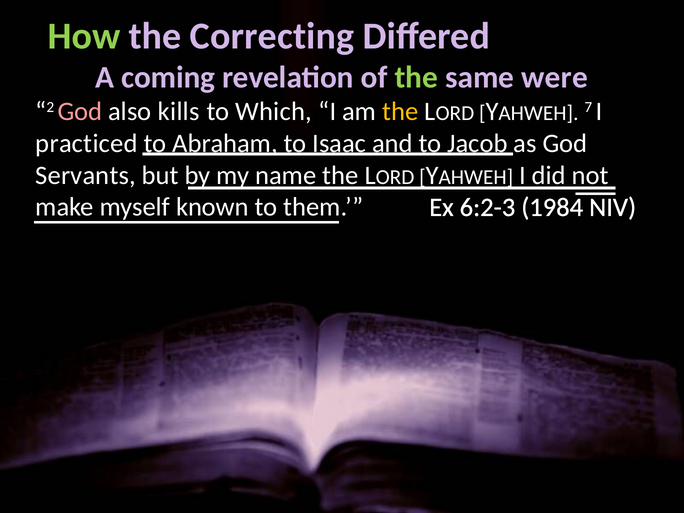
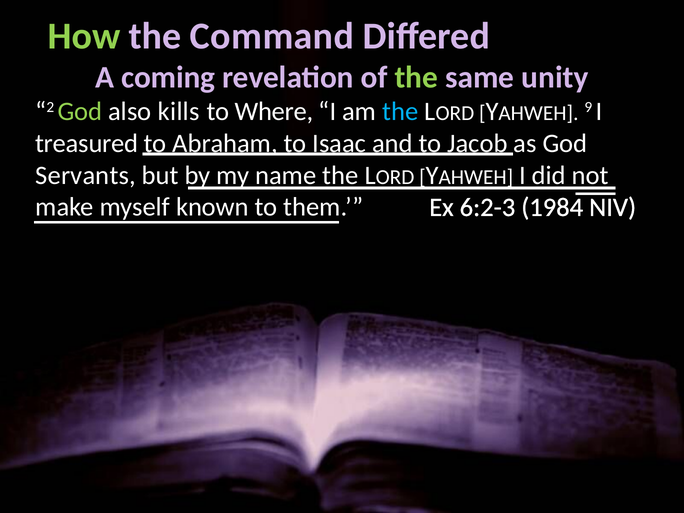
Correcting: Correcting -> Command
were: were -> unity
God at (80, 111) colour: pink -> light green
Which: Which -> Where
the at (400, 111) colour: yellow -> light blue
7: 7 -> 9
practiced: practiced -> treasured
